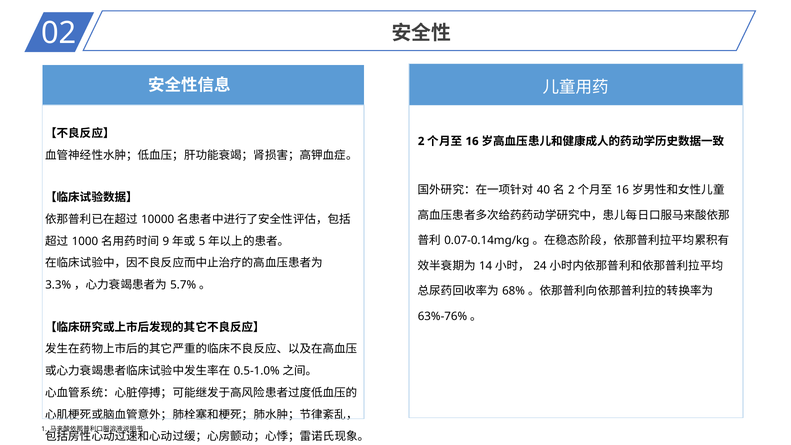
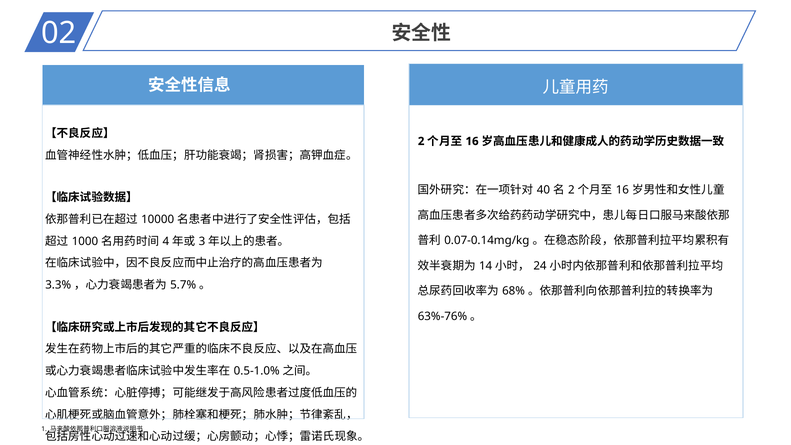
9: 9 -> 4
5: 5 -> 3
